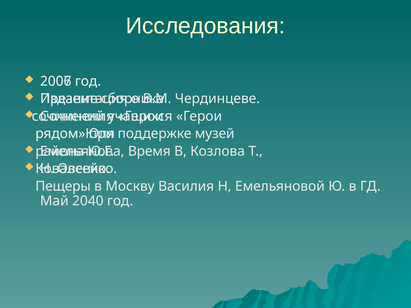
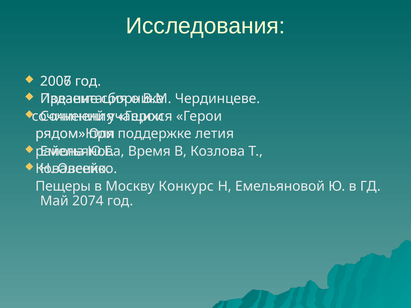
музей: музей -> летия
Василия: Василия -> Конкурс
2040: 2040 -> 2074
